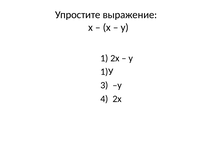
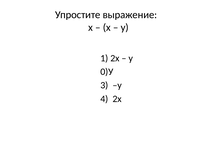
1)У: 1)У -> 0)У
